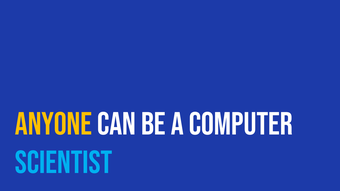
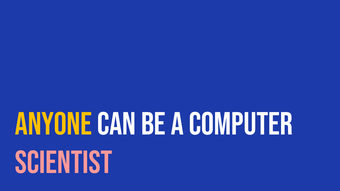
Scientist colour: light blue -> pink
